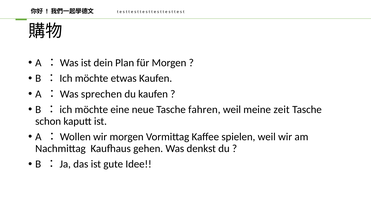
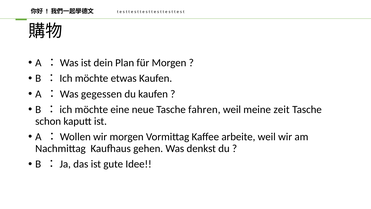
sprechen: sprechen -> gegessen
spielen: spielen -> arbeite
